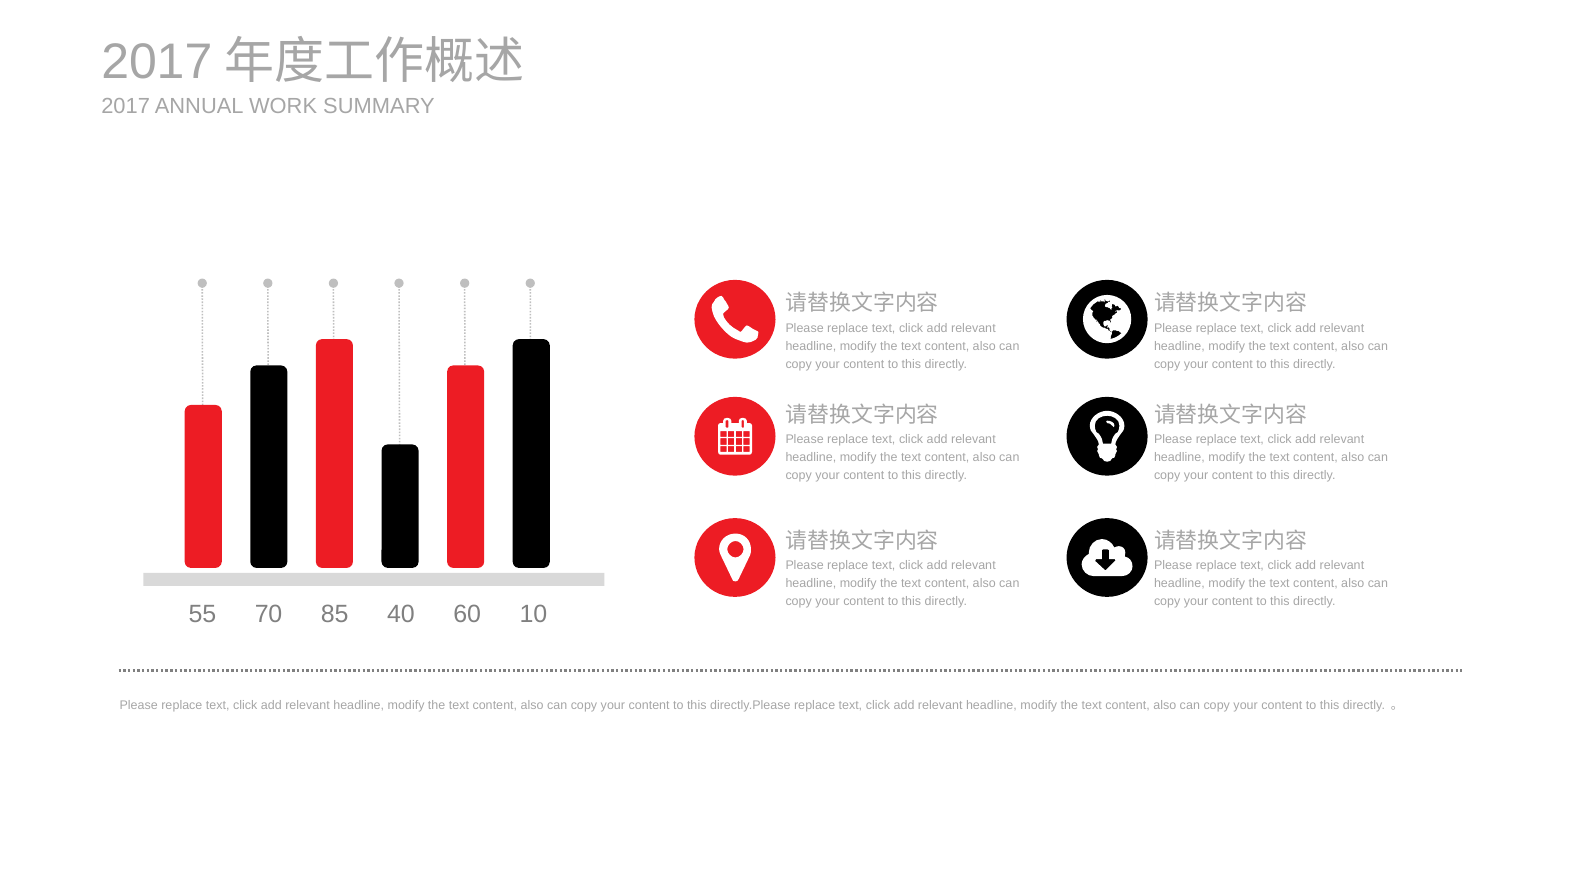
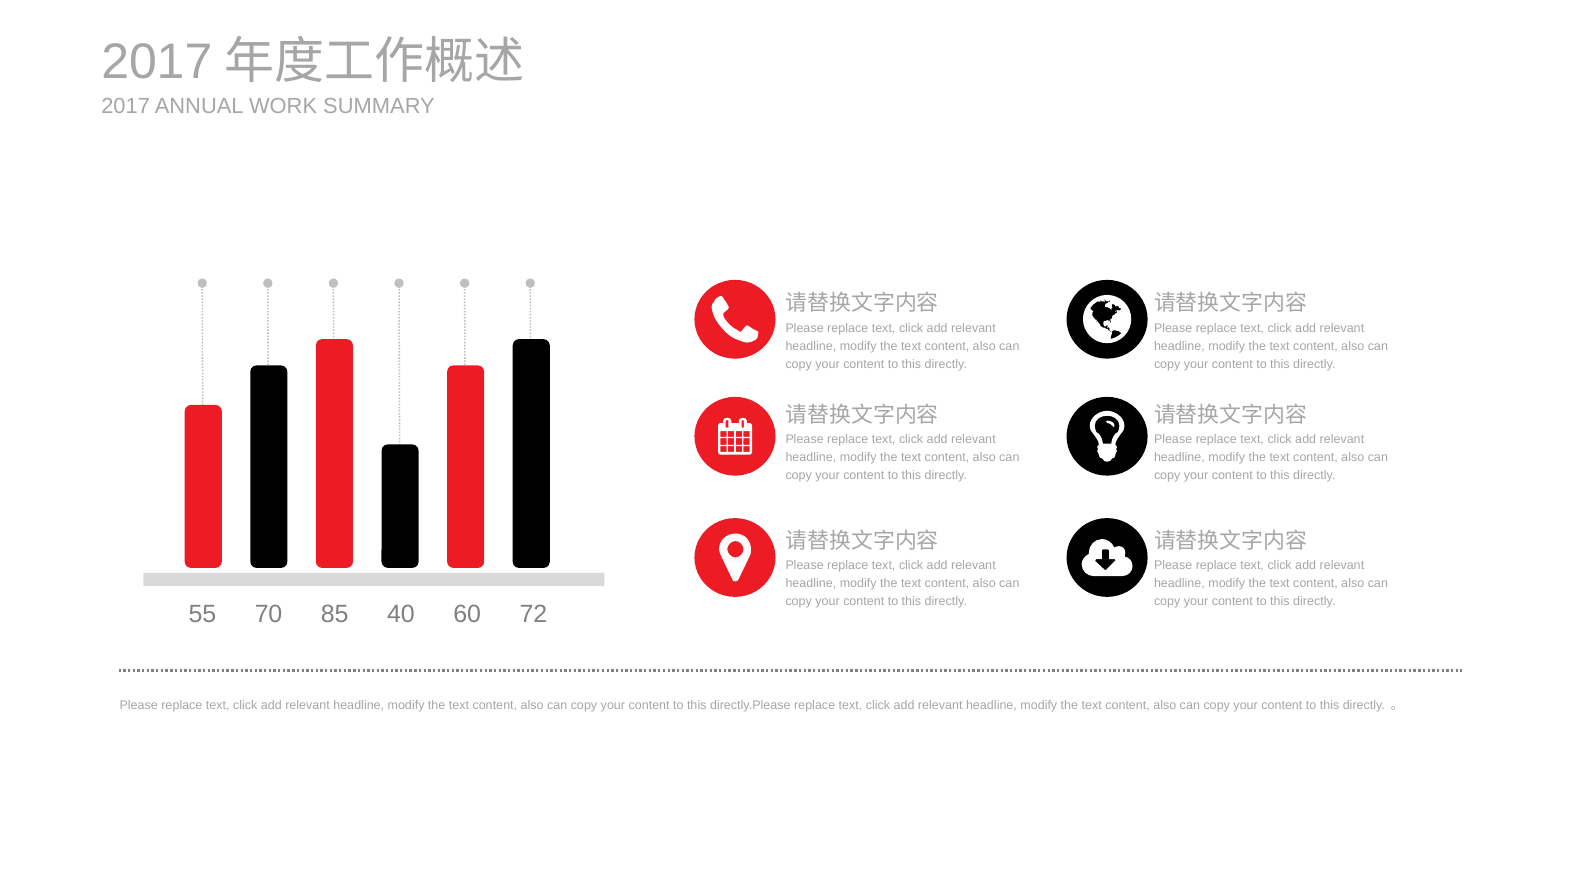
10: 10 -> 72
